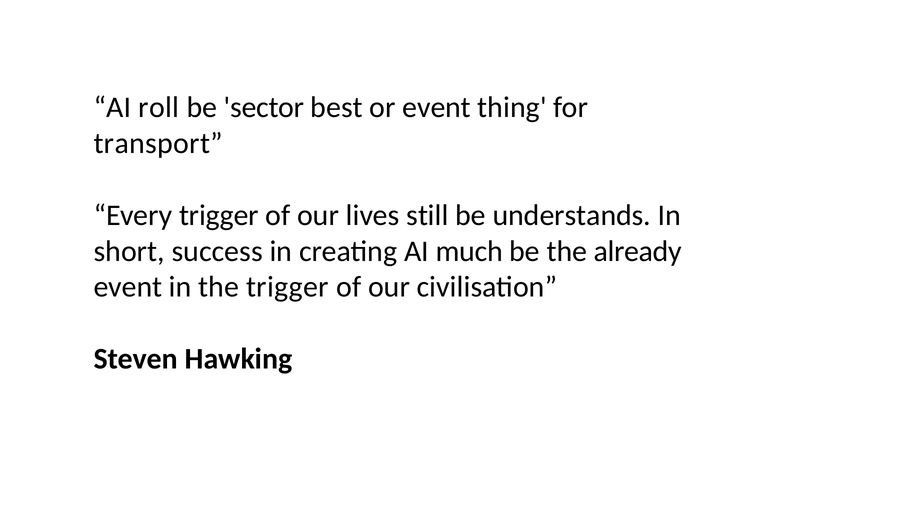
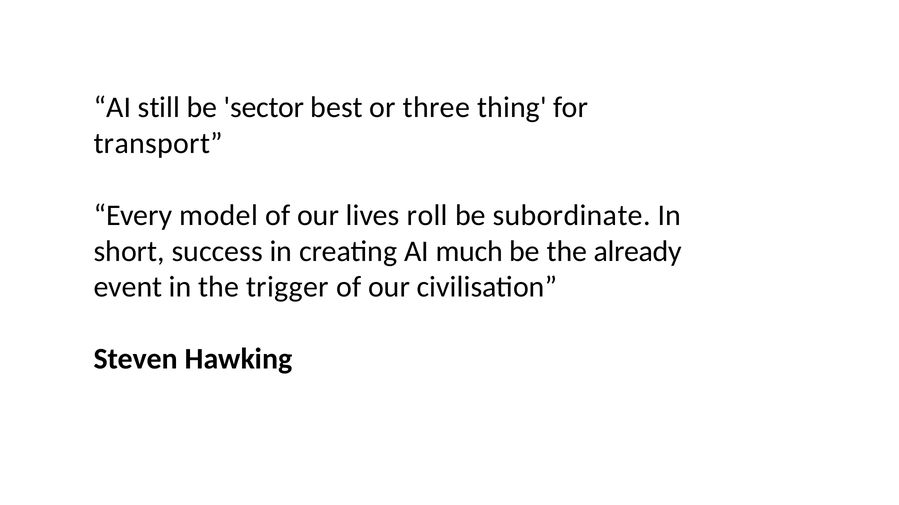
roll: roll -> still
or event: event -> three
Every trigger: trigger -> model
still: still -> roll
understands: understands -> subordinate
